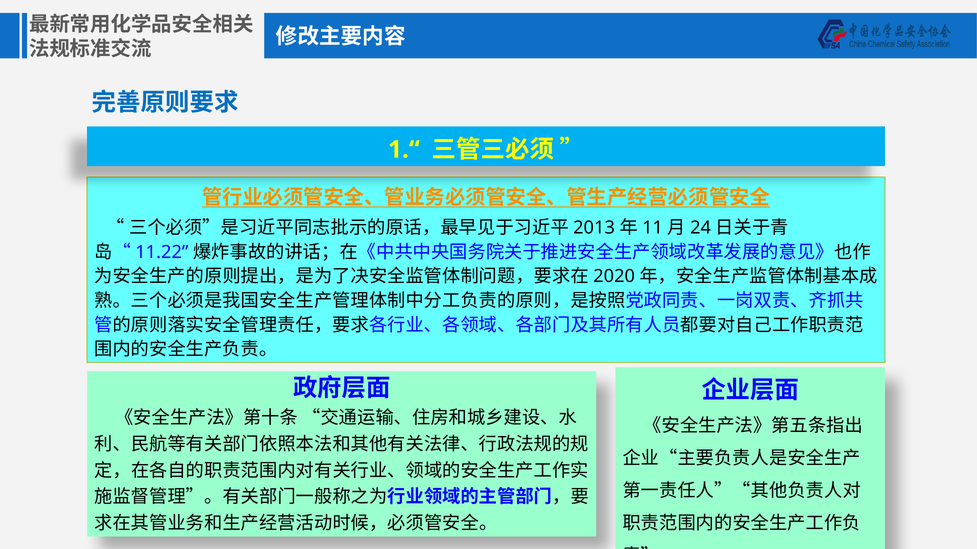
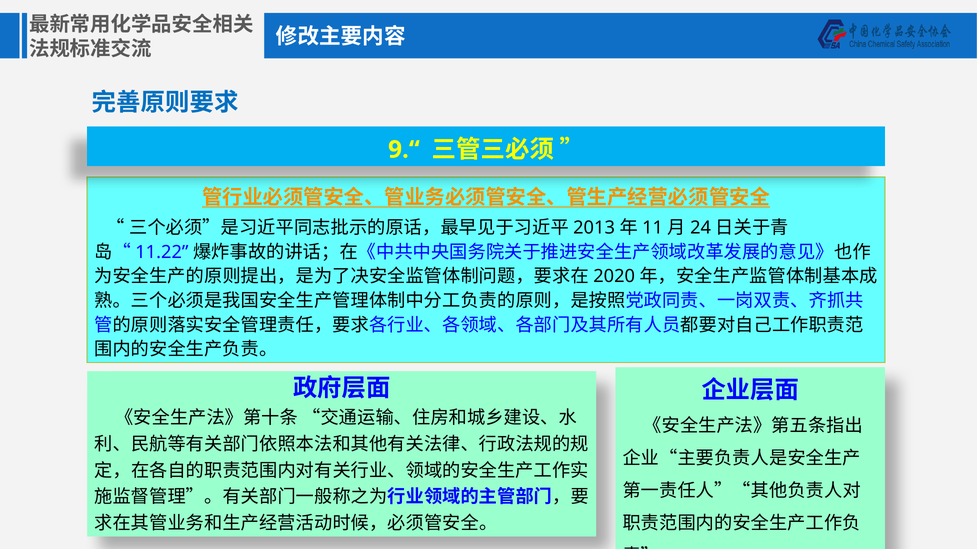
1.“: 1.“ -> 9.“
